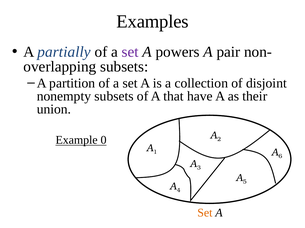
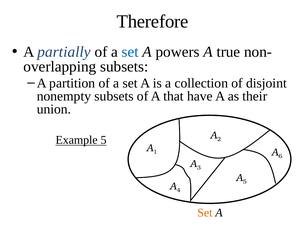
Examples: Examples -> Therefore
set at (130, 52) colour: purple -> blue
pair: pair -> true
Example 0: 0 -> 5
